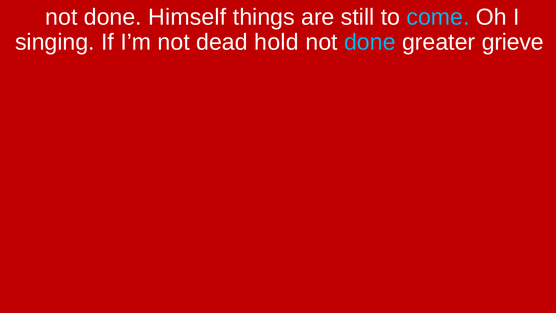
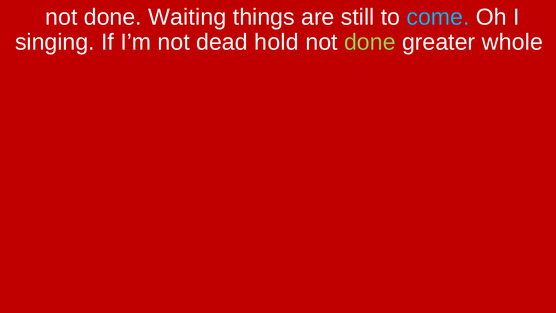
Himself: Himself -> Waiting
done at (370, 42) colour: light blue -> light green
grieve: grieve -> whole
